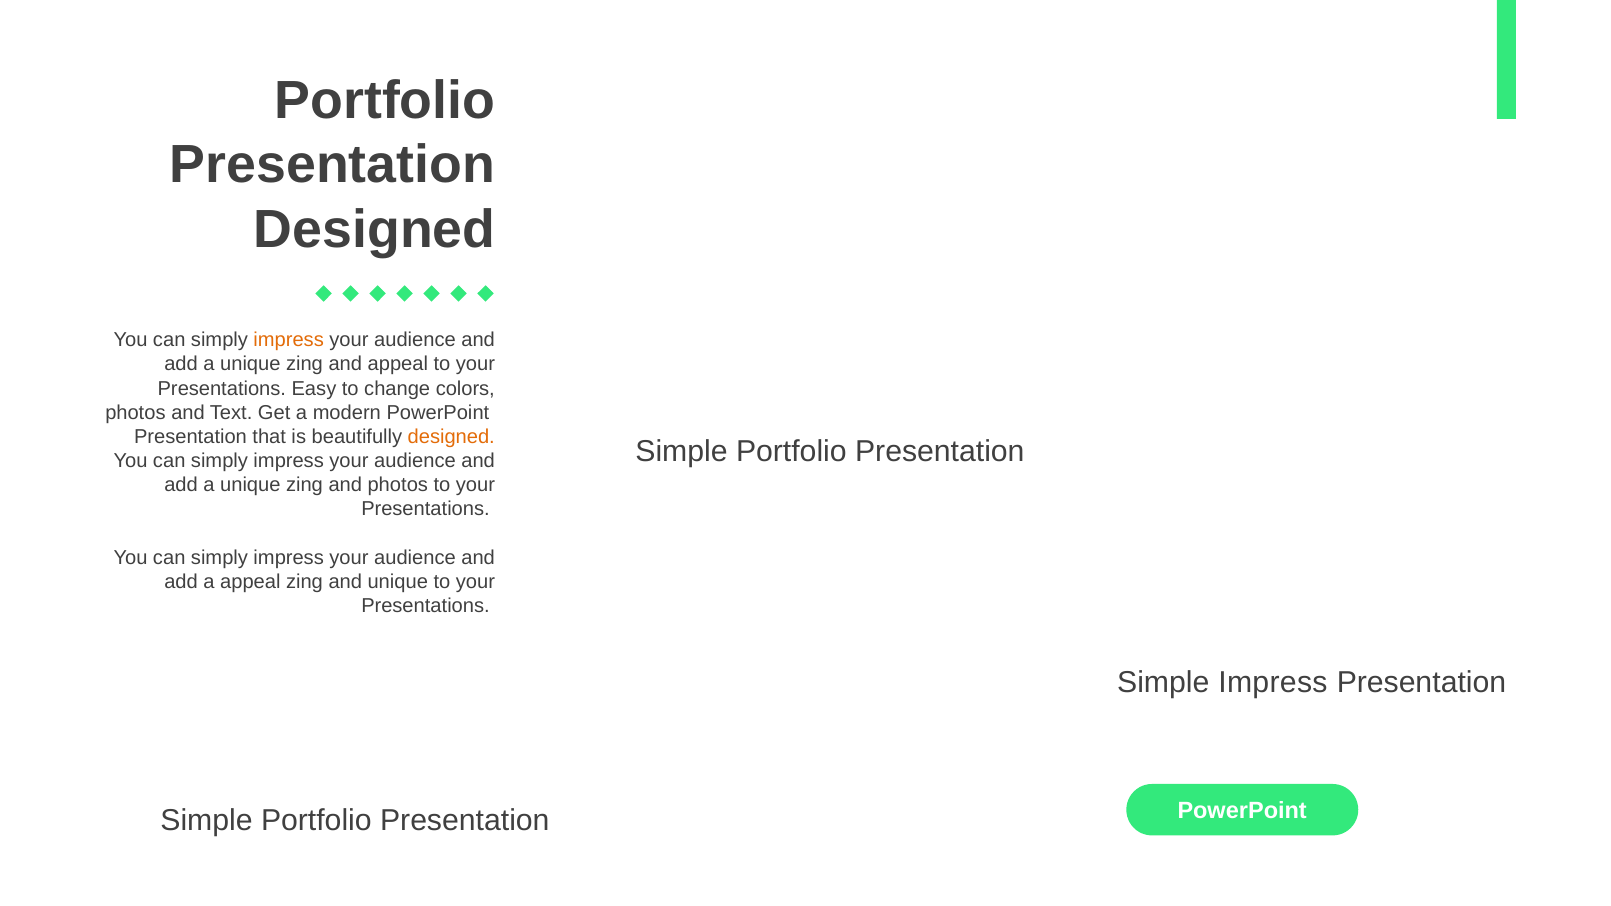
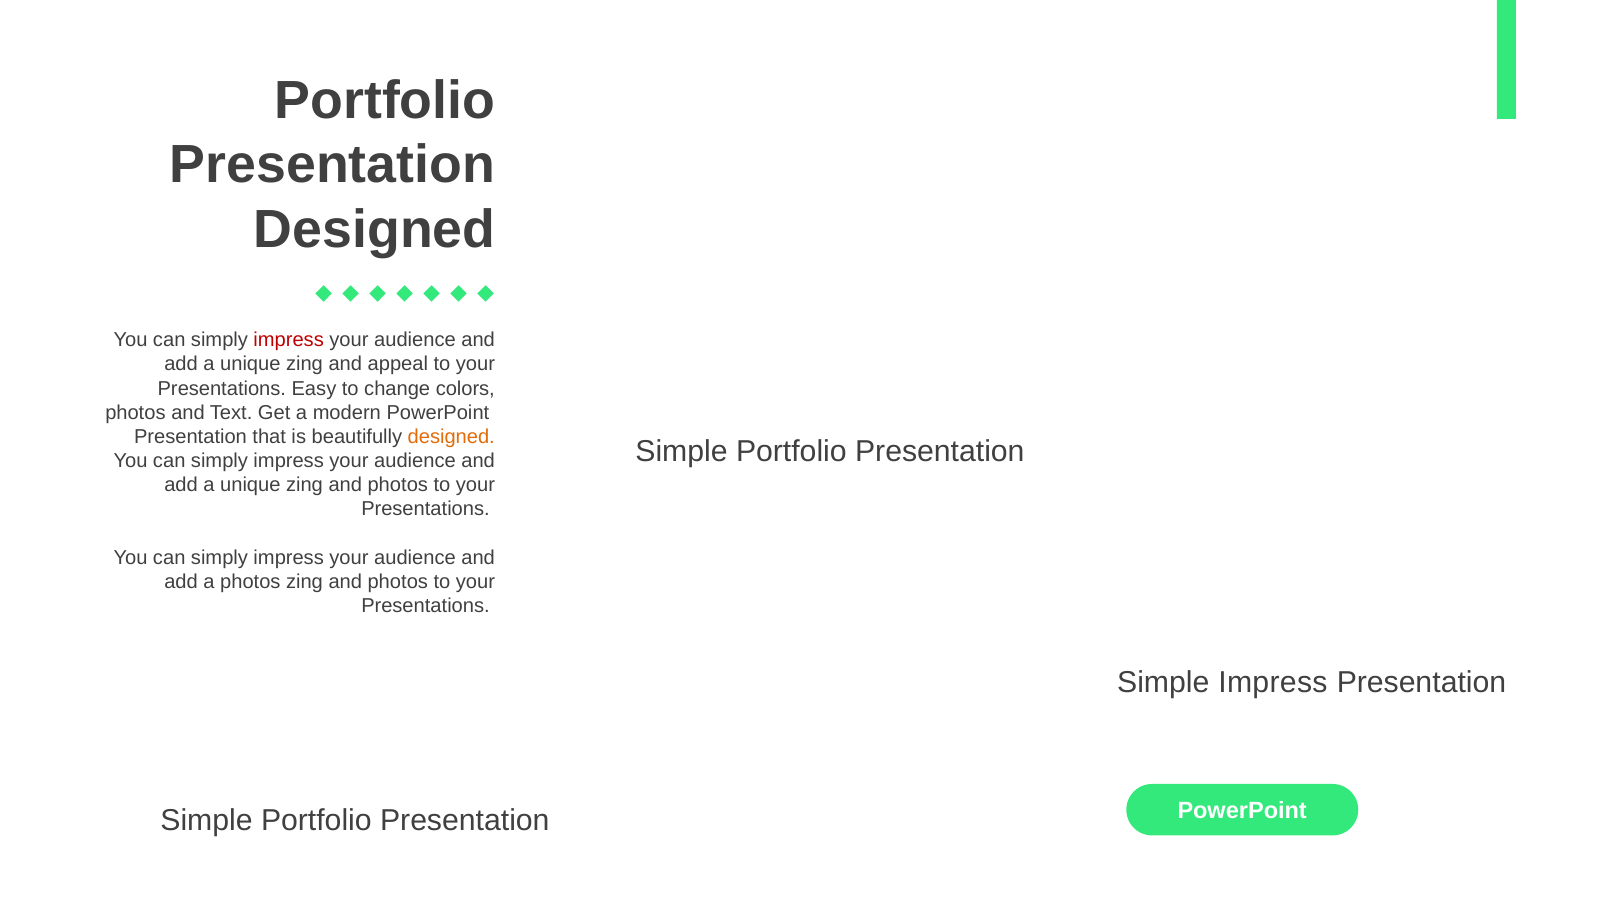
impress at (289, 340) colour: orange -> red
a appeal: appeal -> photos
unique at (398, 582): unique -> photos
